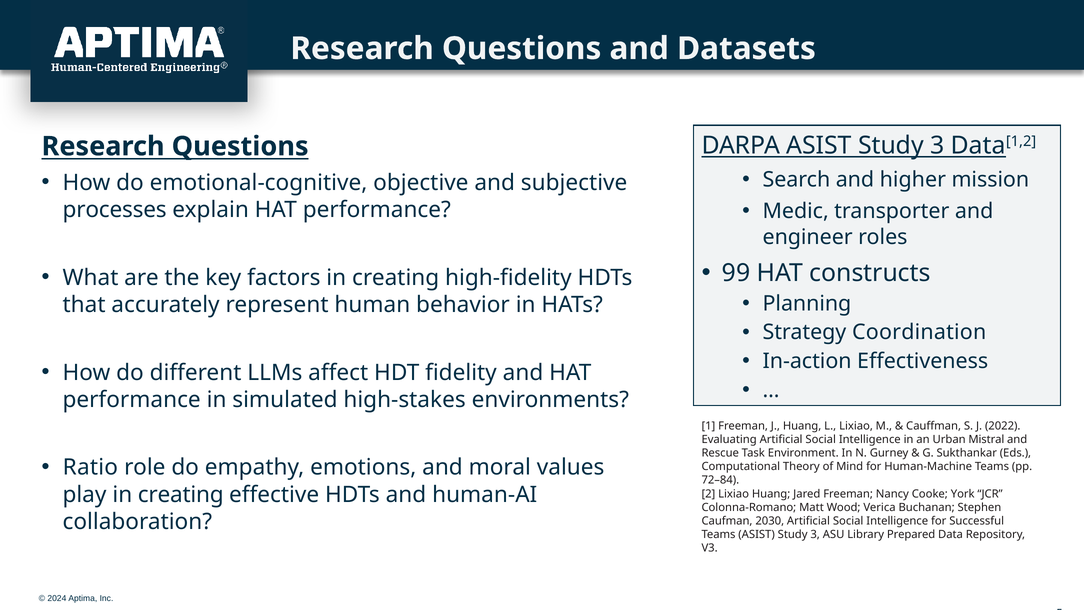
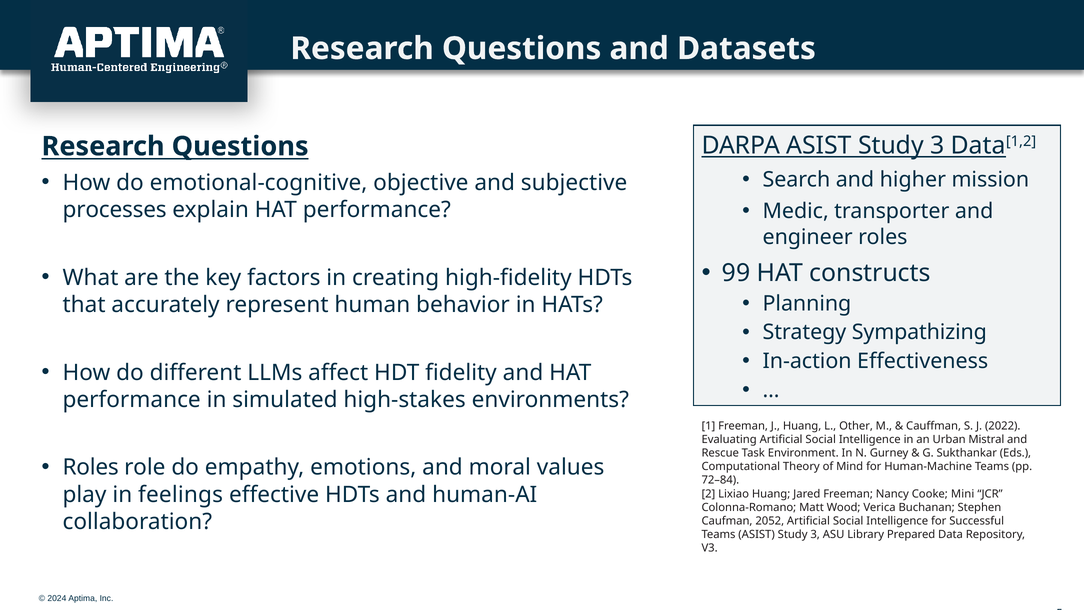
Coordination: Coordination -> Sympathizing
L Lixiao: Lixiao -> Other
Ratio at (90, 467): Ratio -> Roles
play in creating: creating -> feelings
York: York -> Mini
2030: 2030 -> 2052
